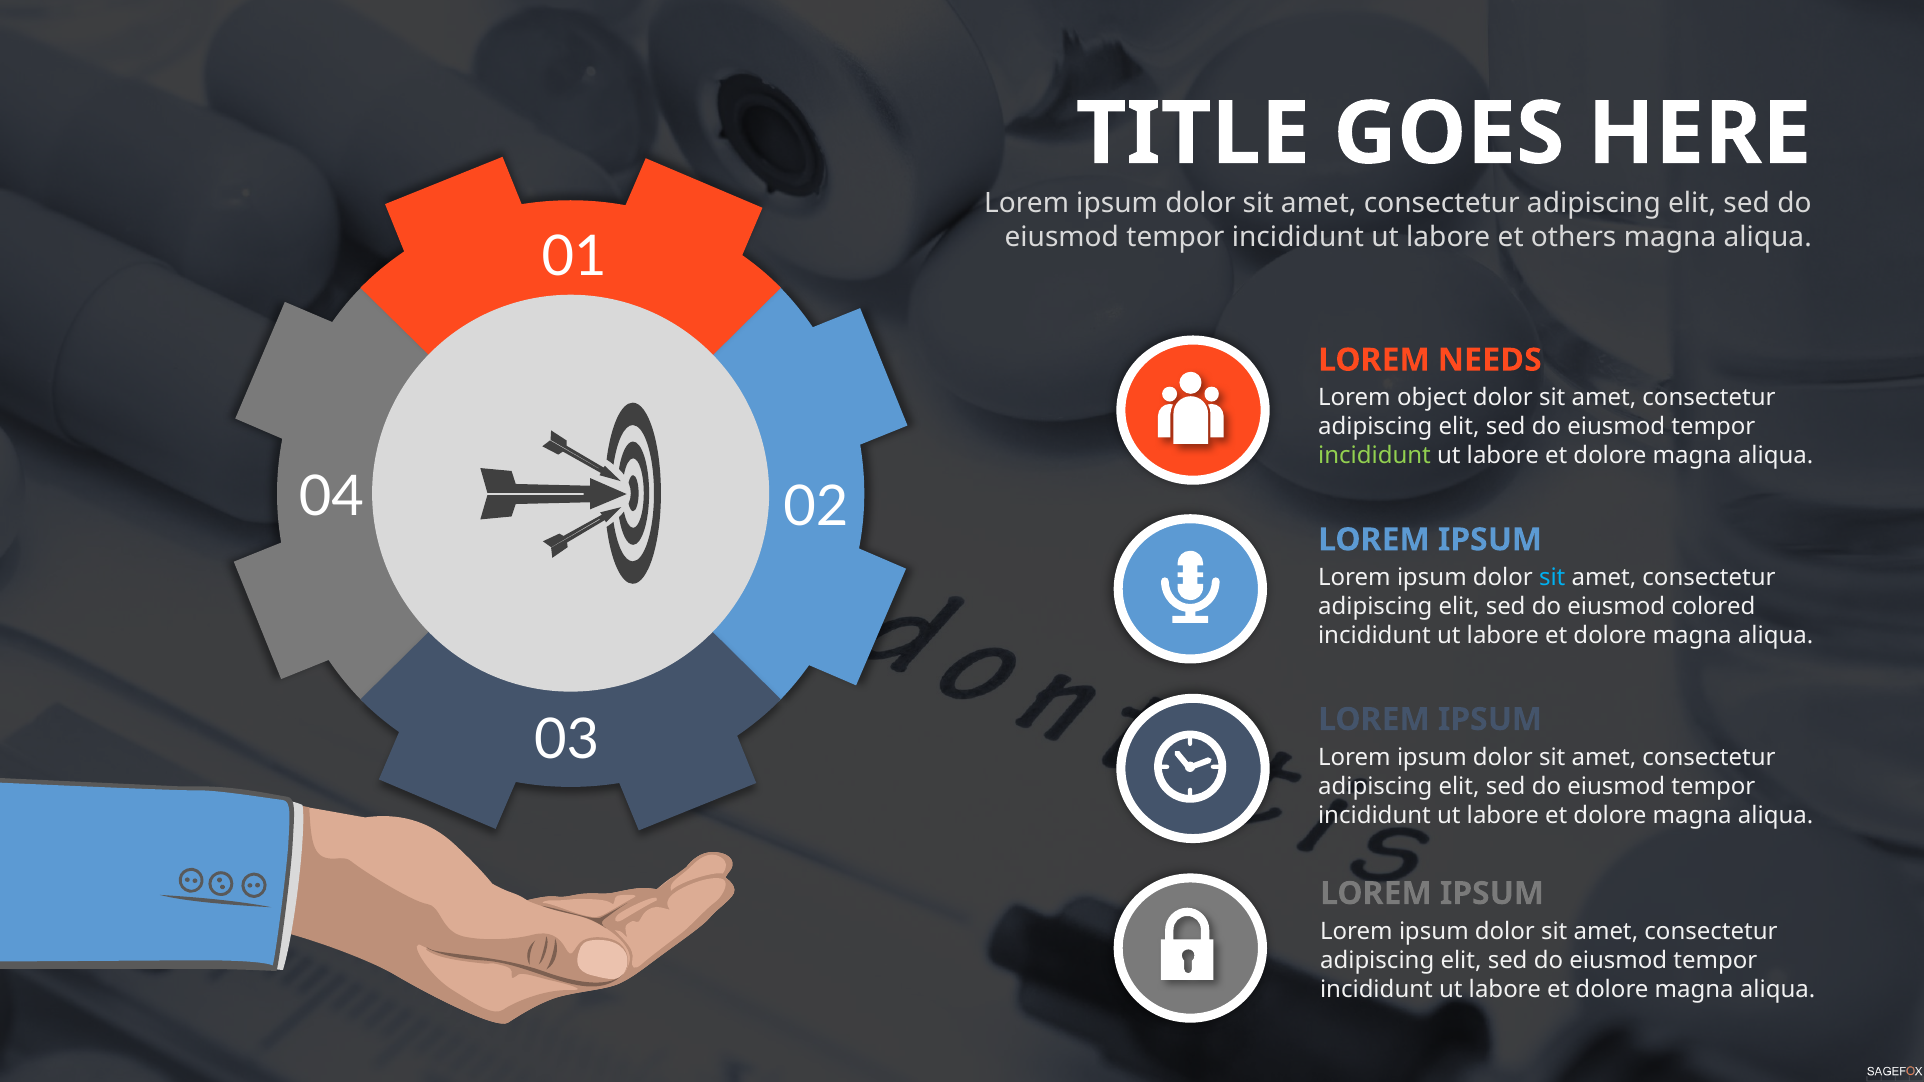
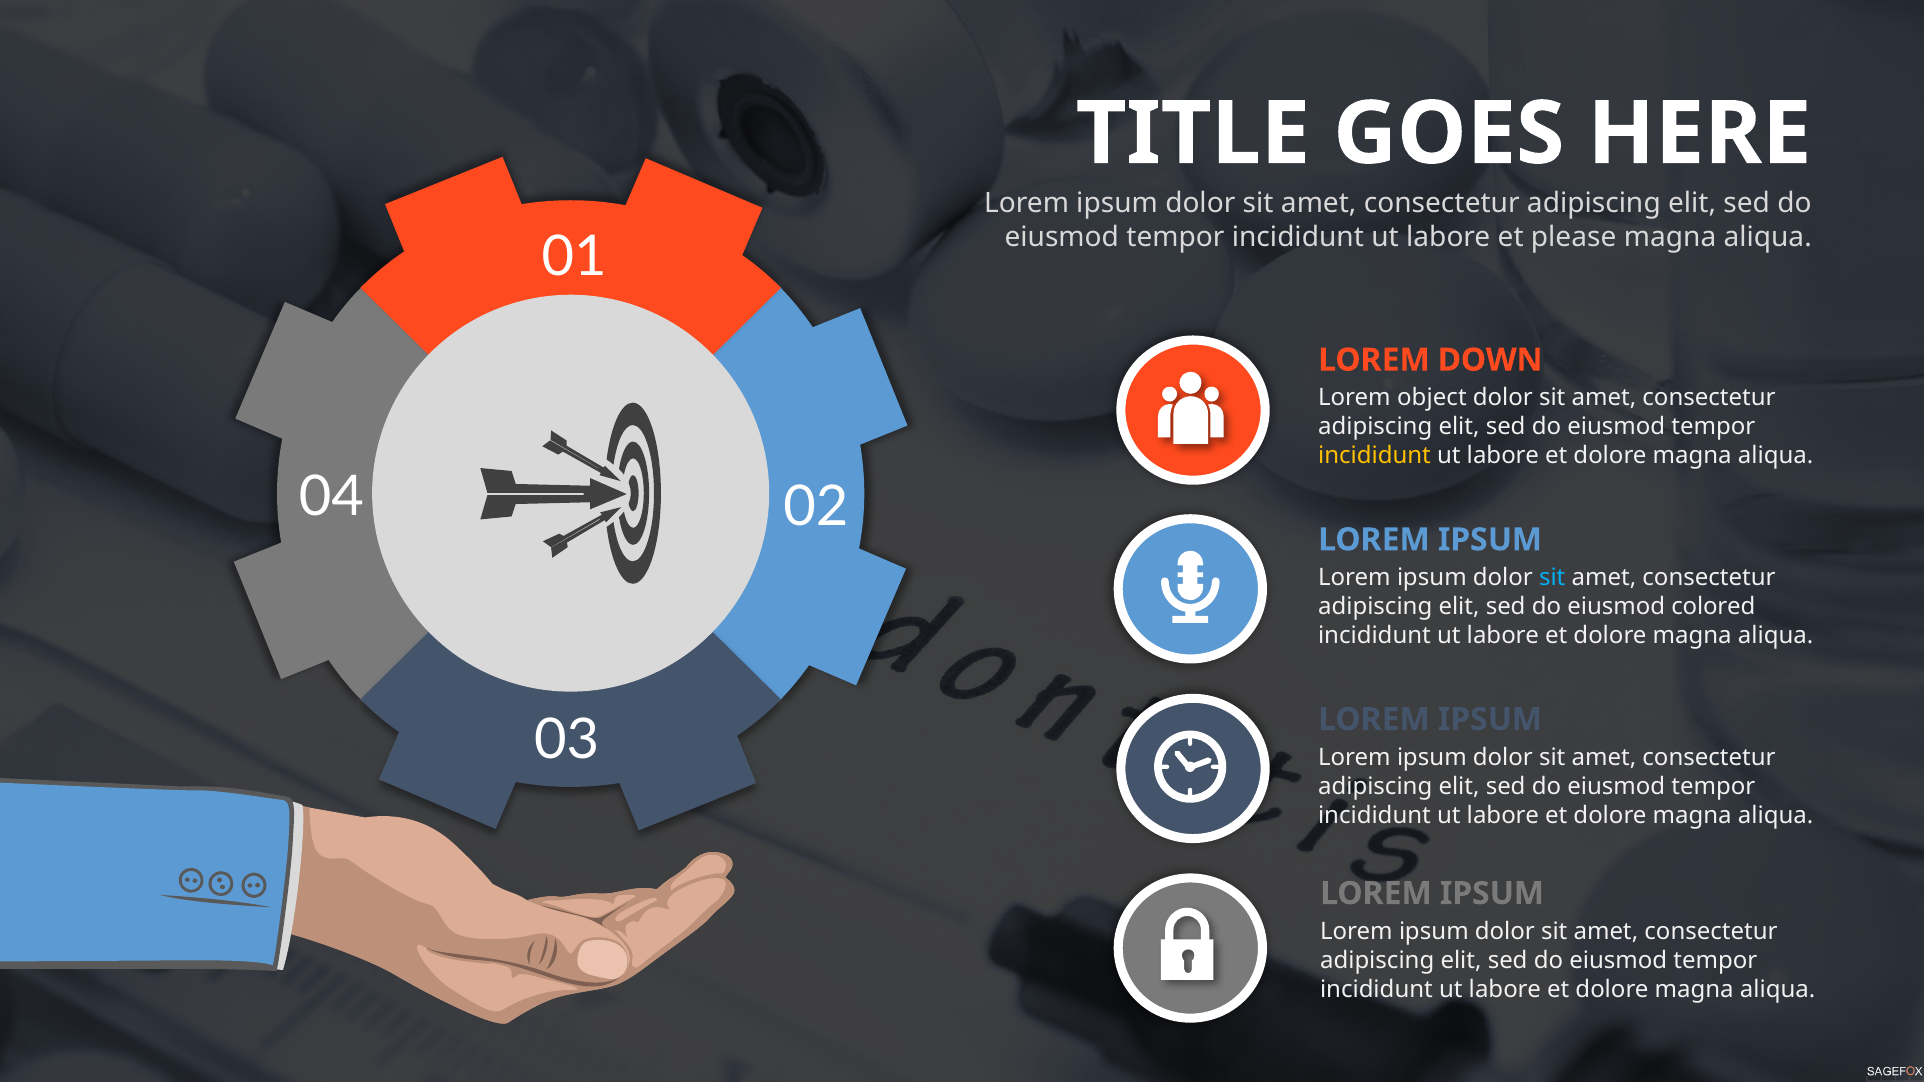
others: others -> please
NEEDS: NEEDS -> DOWN
incididunt at (1375, 456) colour: light green -> yellow
